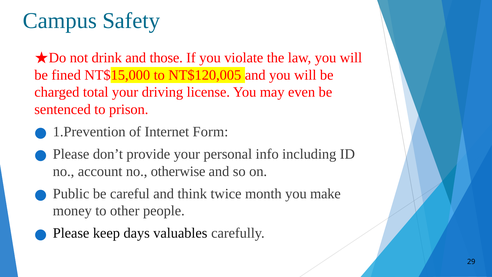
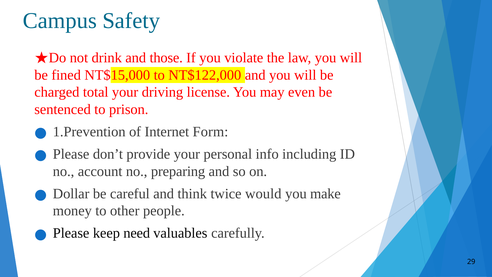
NT$120,005: NT$120,005 -> NT$122,000
otherwise: otherwise -> preparing
Public: Public -> Dollar
month: month -> would
days: days -> need
